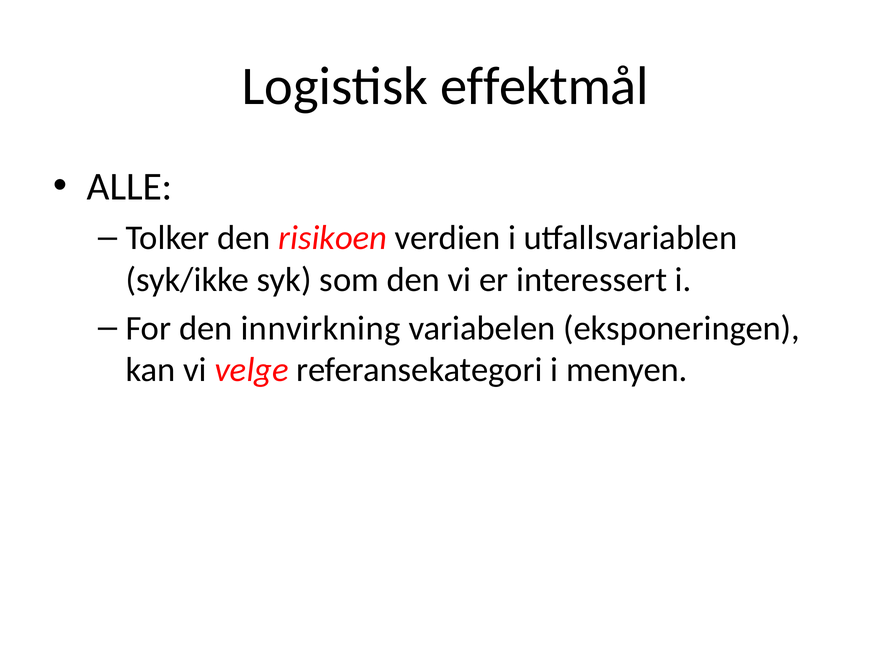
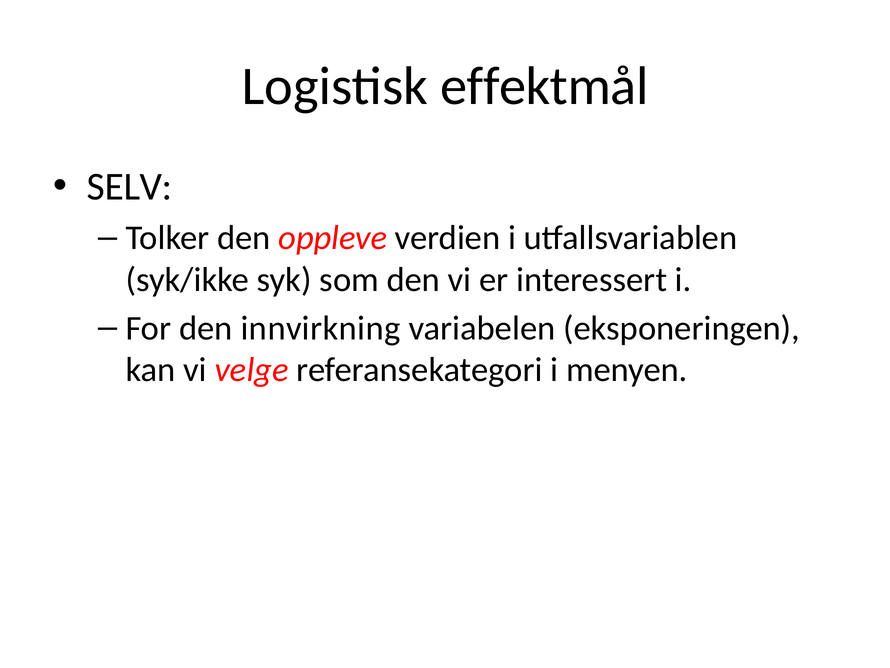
ALLE: ALLE -> SELV
risikoen: risikoen -> oppleve
